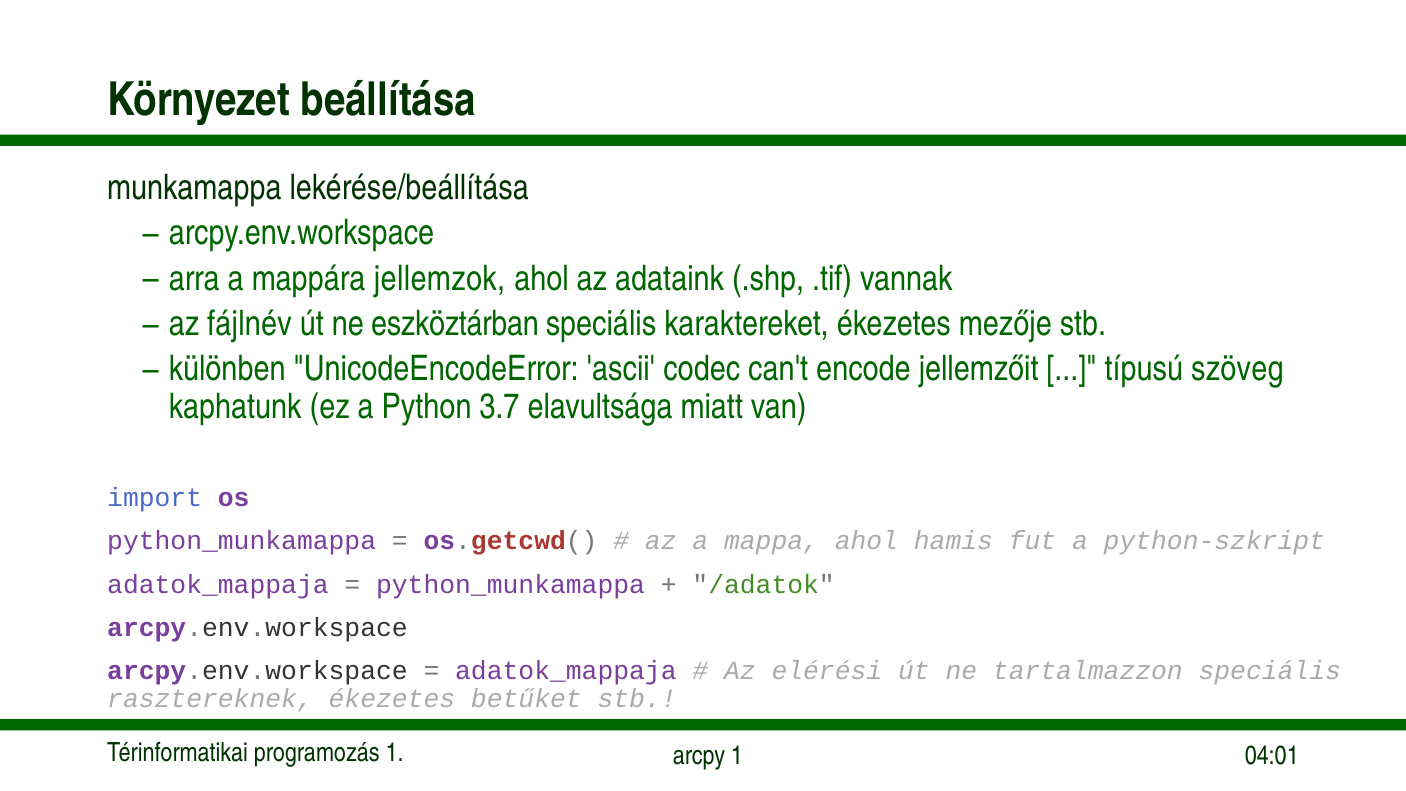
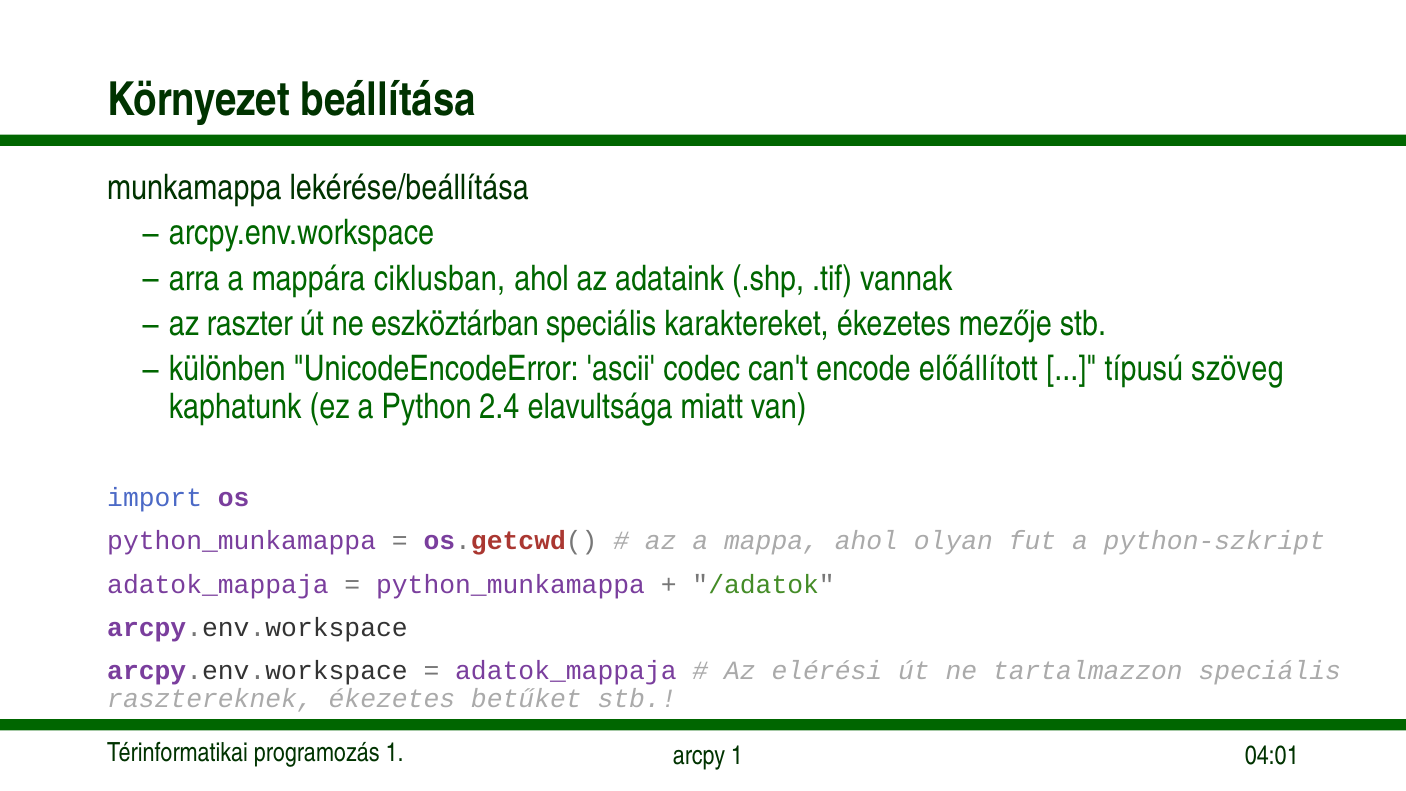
jellemzok: jellemzok -> ciklusban
fájlnév: fájlnév -> raszter
jellemzőit: jellemzőit -> előállított
3.7: 3.7 -> 2.4
hamis: hamis -> olyan
